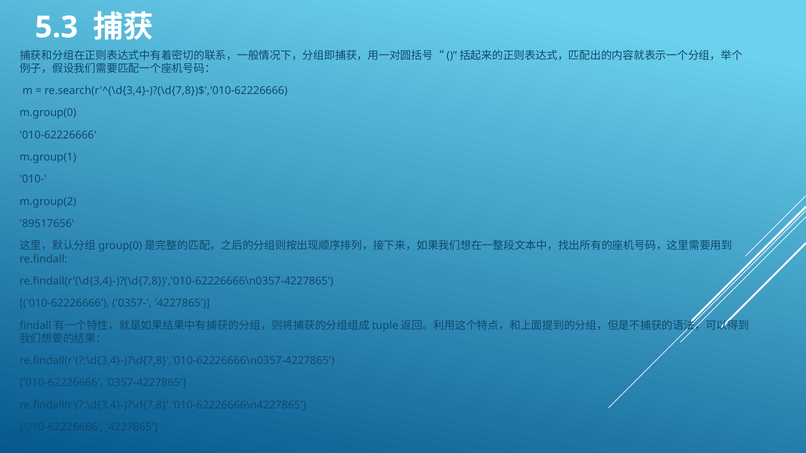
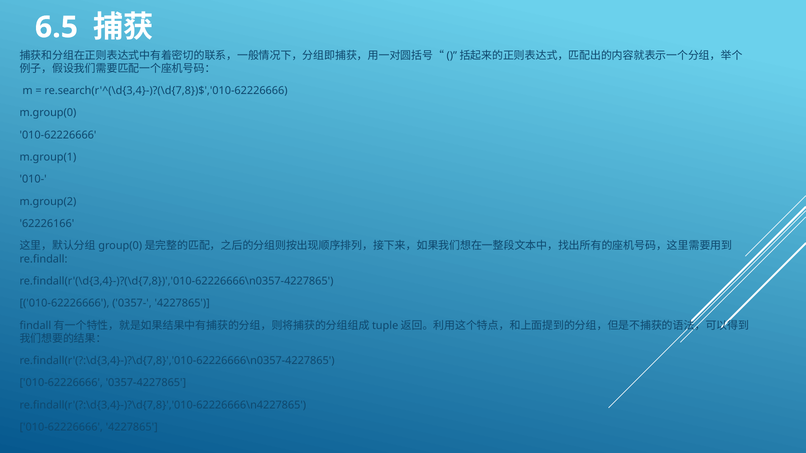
5.3: 5.3 -> 6.5
89517656: 89517656 -> 62226166
